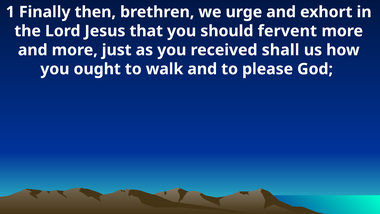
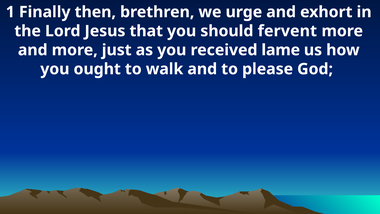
shall: shall -> lame
